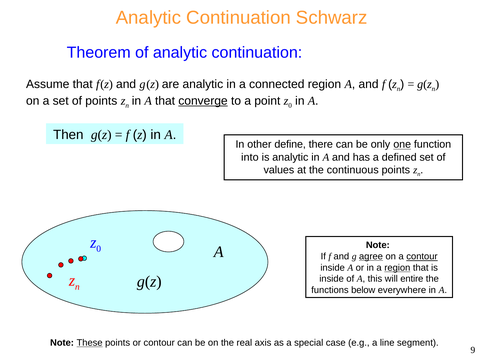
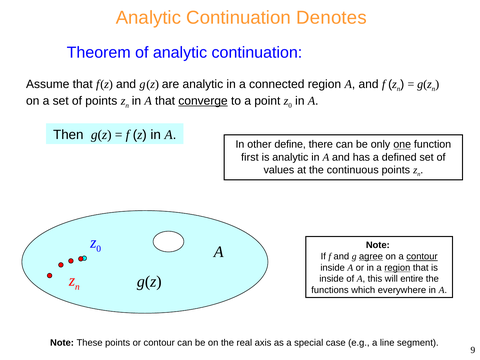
Schwarz: Schwarz -> Denotes
into: into -> first
below: below -> which
These underline: present -> none
